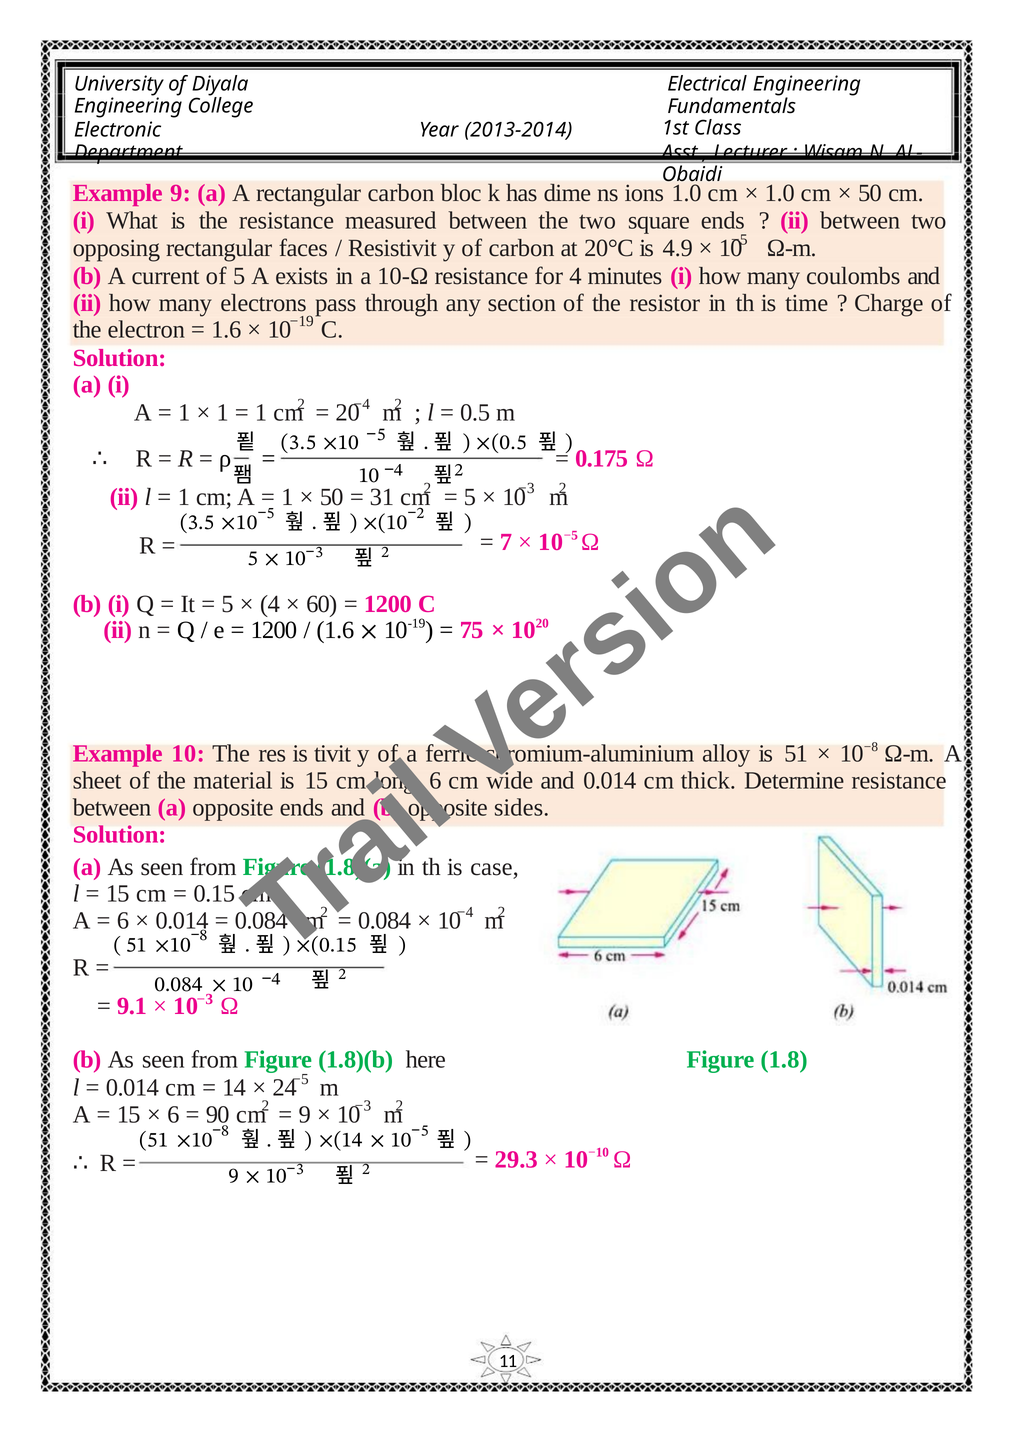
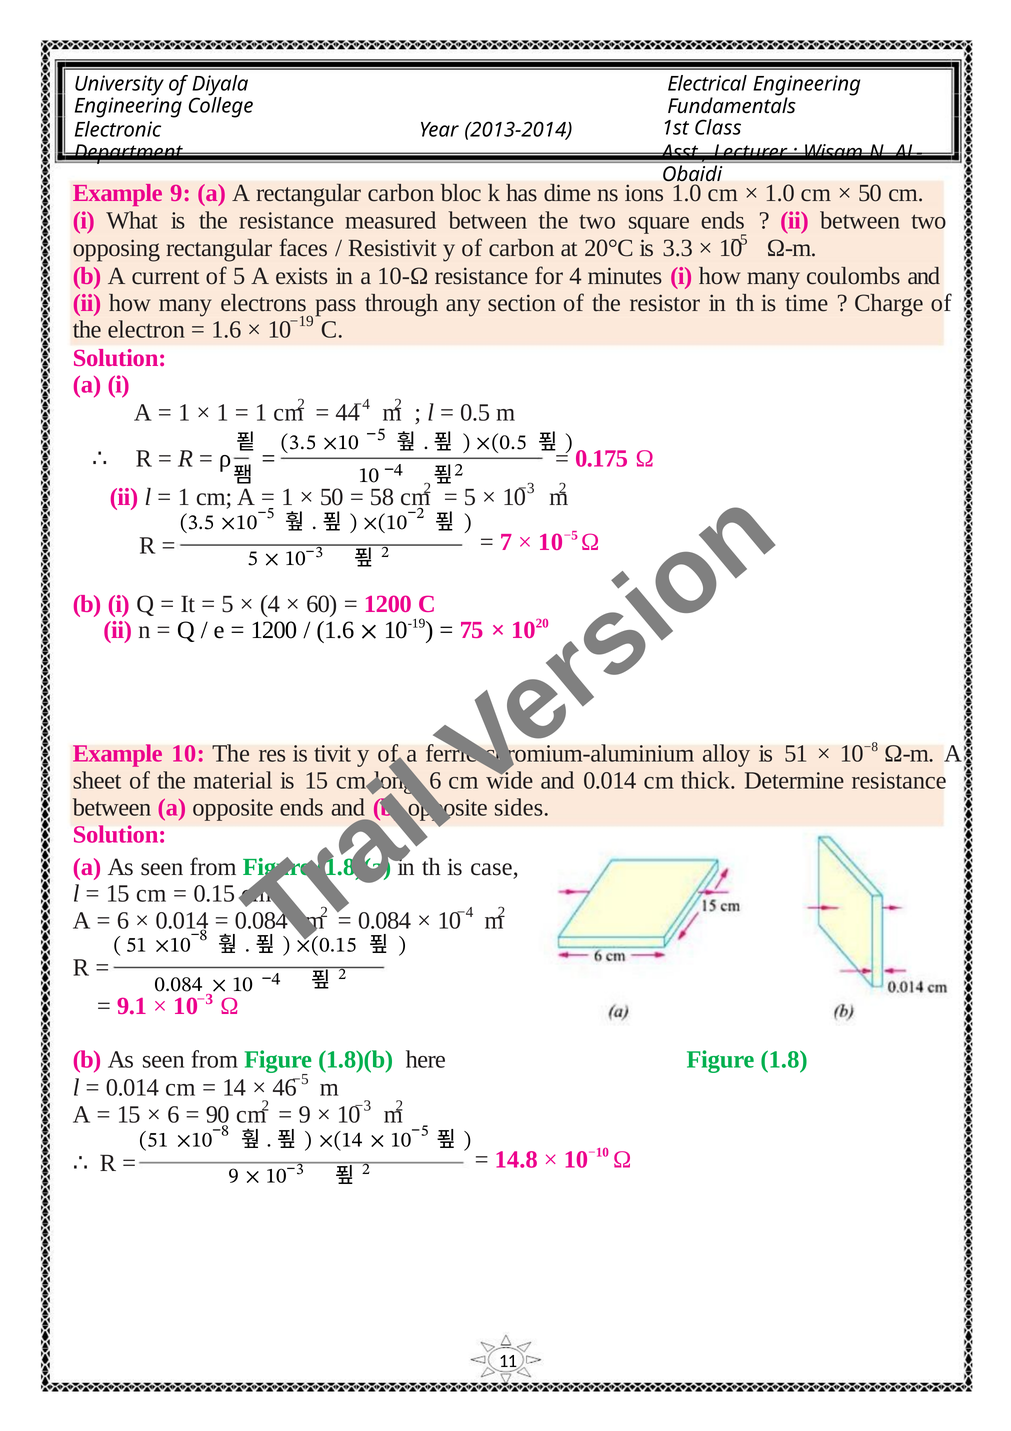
4.9: 4.9 -> 3.3
20: 20 -> 44
31: 31 -> 58
24: 24 -> 46
29.3: 29.3 -> 14.8
